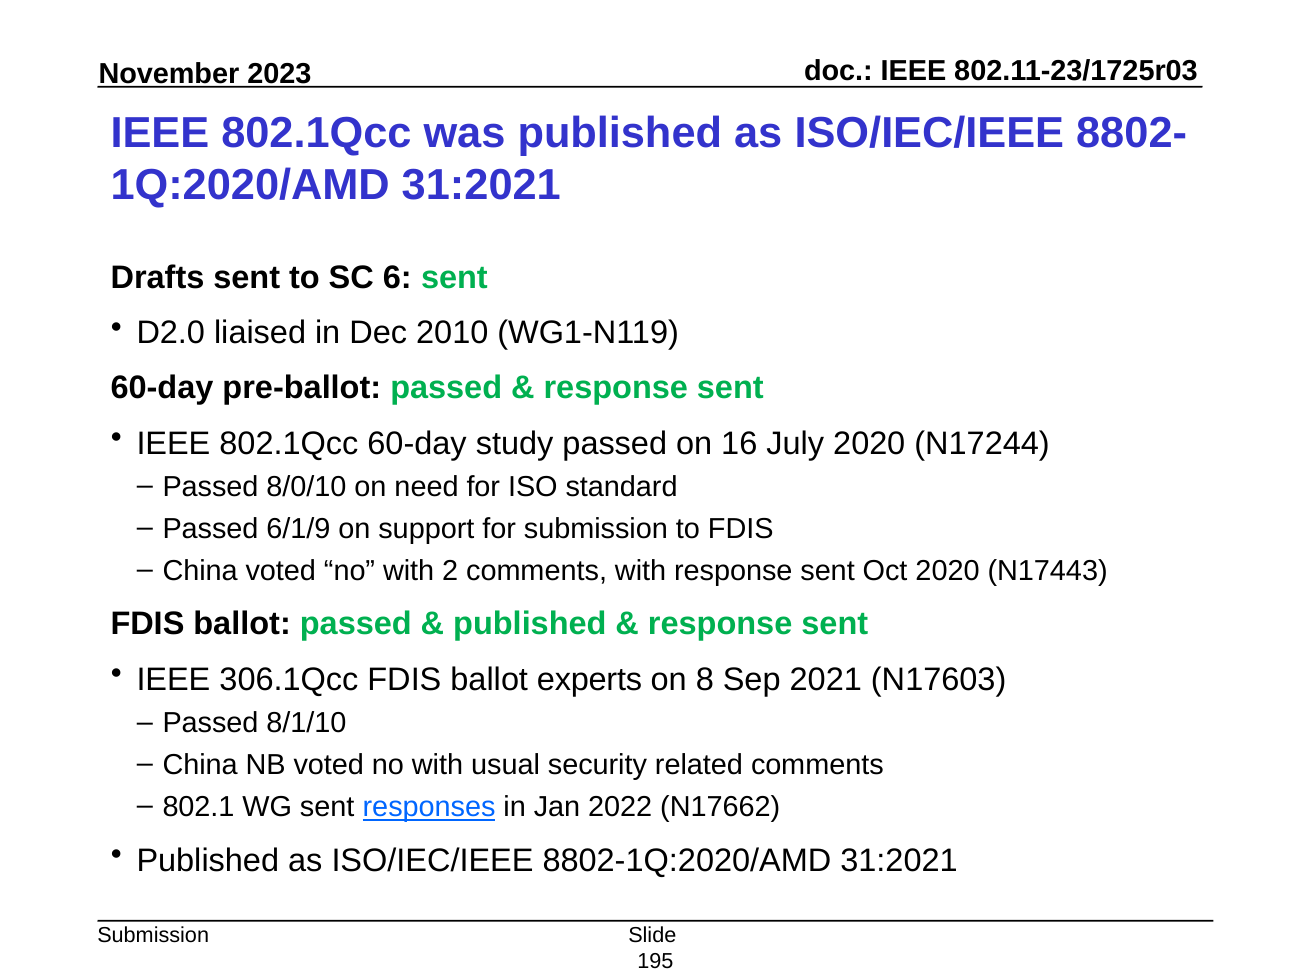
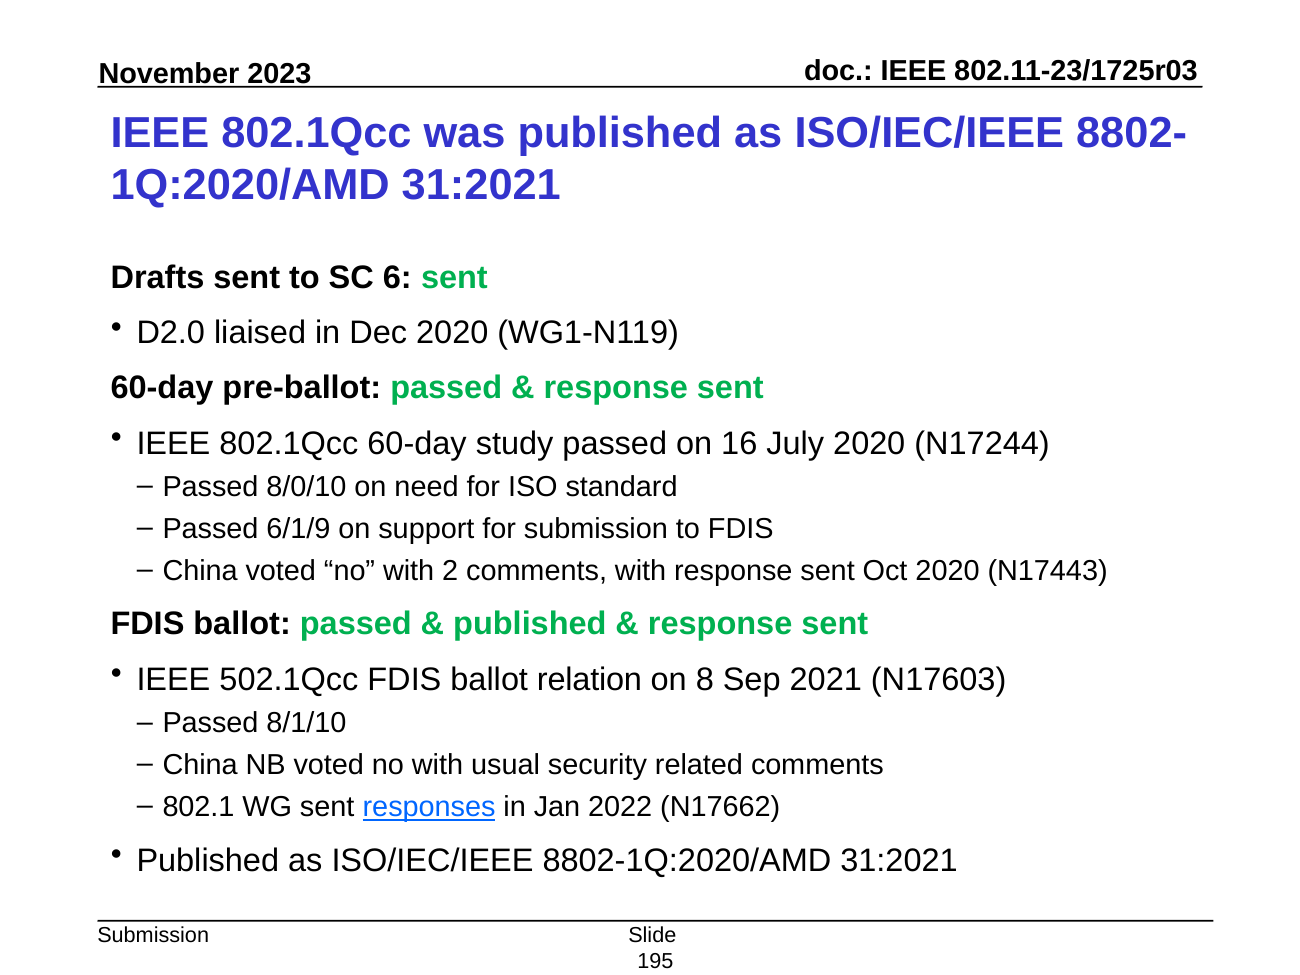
Dec 2010: 2010 -> 2020
306.1Qcc: 306.1Qcc -> 502.1Qcc
experts: experts -> relation
